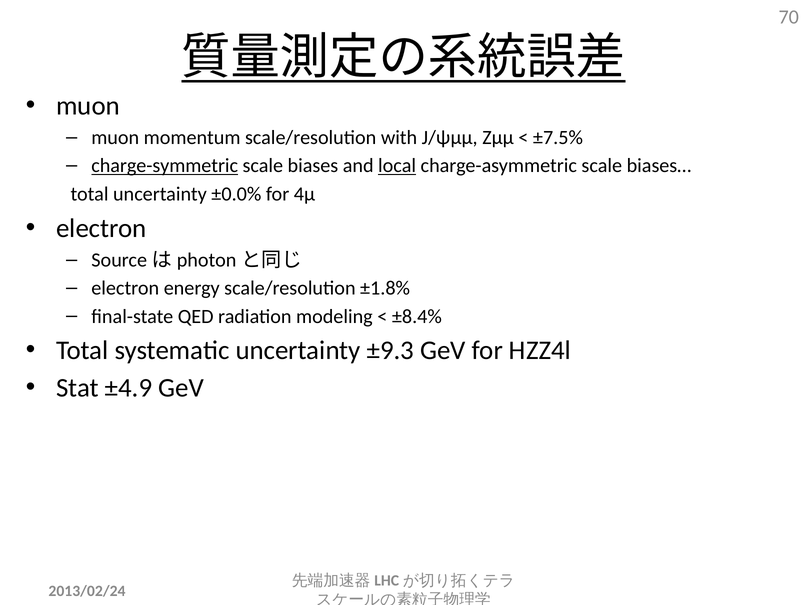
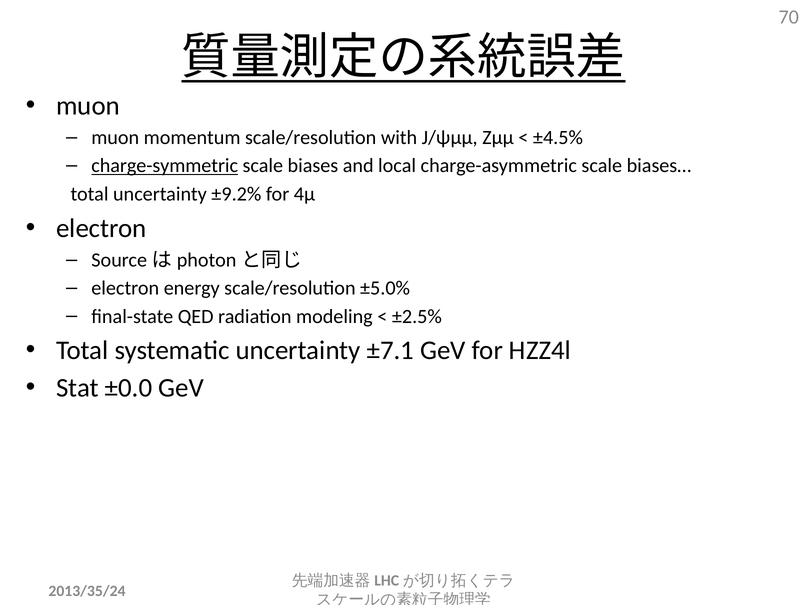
±7.5%: ±7.5% -> ±4.5%
local underline: present -> none
±0.0%: ±0.0% -> ±9.2%
±1.8%: ±1.8% -> ±5.0%
±8.4%: ±8.4% -> ±2.5%
±9.3: ±9.3 -> ±7.1
±4.9: ±4.9 -> ±0.0
2013/02/24: 2013/02/24 -> 2013/35/24
